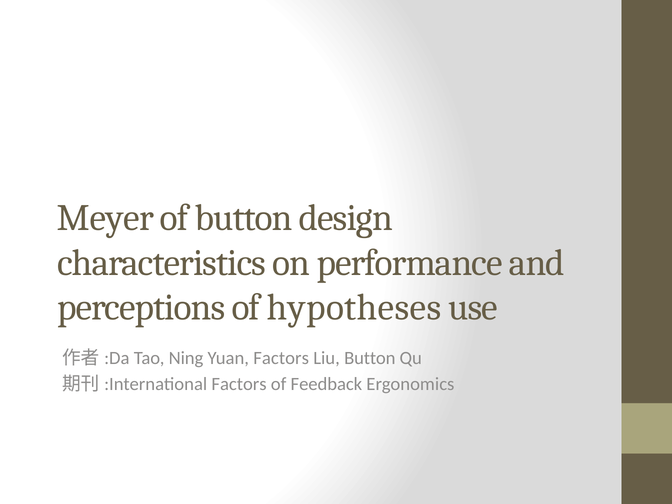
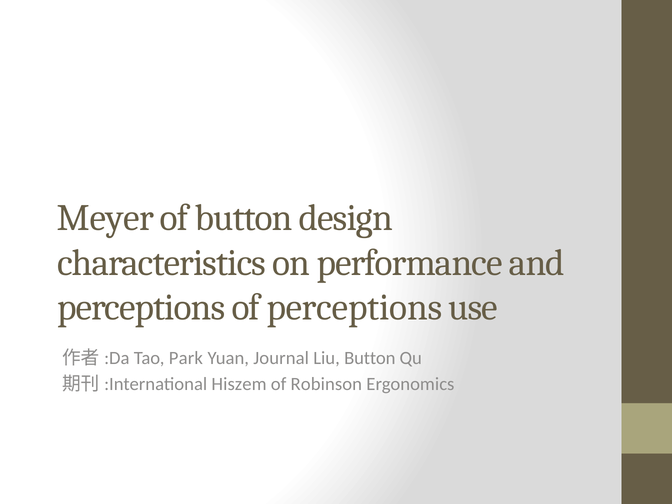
of hypotheses: hypotheses -> perceptions
Ning: Ning -> Park
Yuan Factors: Factors -> Journal
Factors at (239, 384): Factors -> Hiszem
Feedback: Feedback -> Robinson
